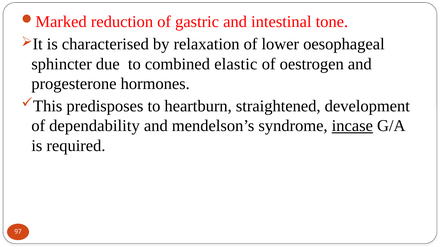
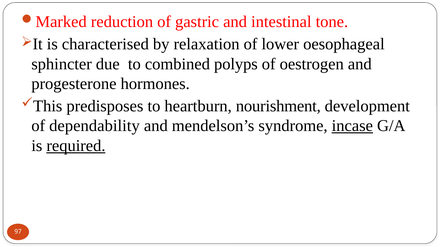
elastic: elastic -> polyps
straightened: straightened -> nourishment
required underline: none -> present
